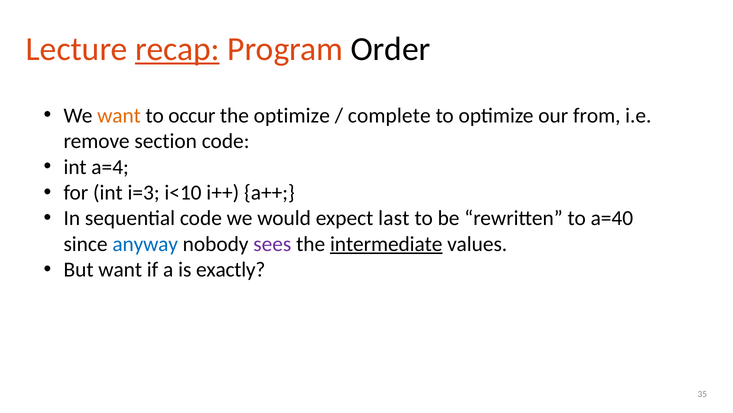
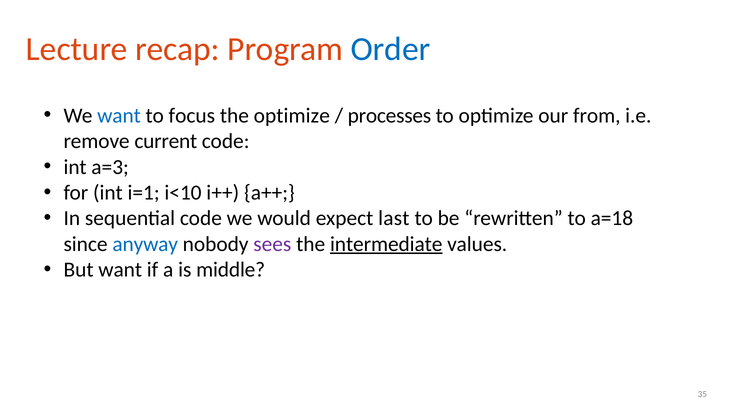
recap underline: present -> none
Order colour: black -> blue
want at (119, 115) colour: orange -> blue
occur: occur -> focus
complete: complete -> processes
section: section -> current
a=4: a=4 -> a=3
i=3: i=3 -> i=1
a=40: a=40 -> a=18
exactly: exactly -> middle
